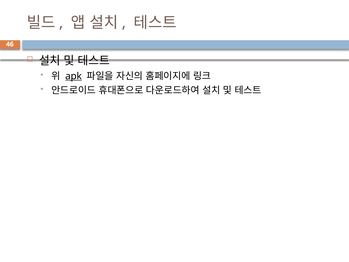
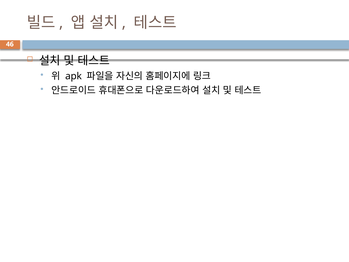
apk underline: present -> none
